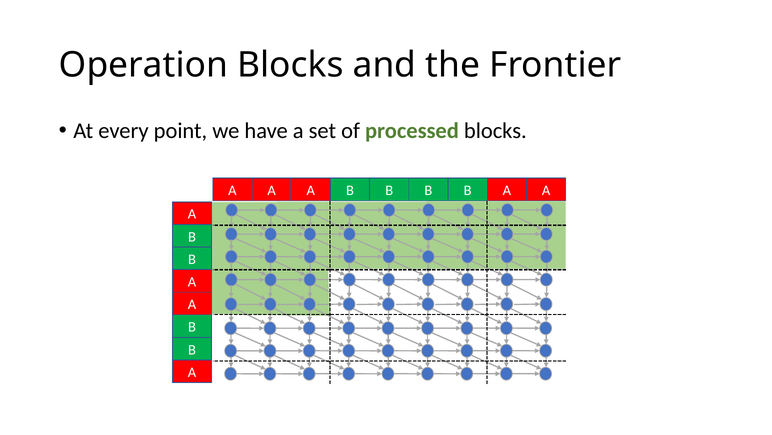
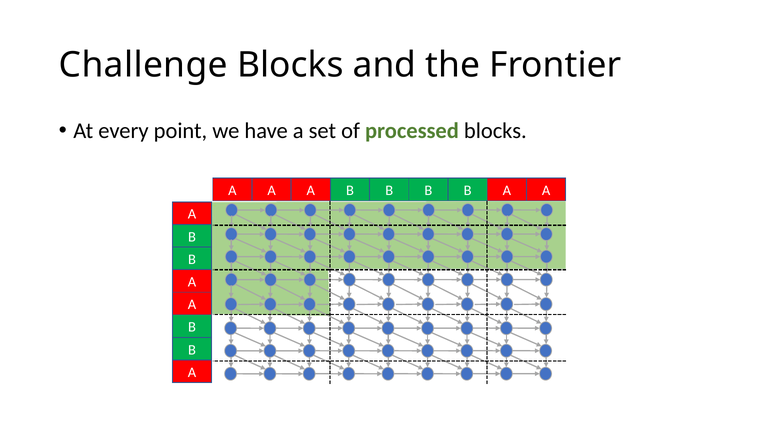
Operation: Operation -> Challenge
